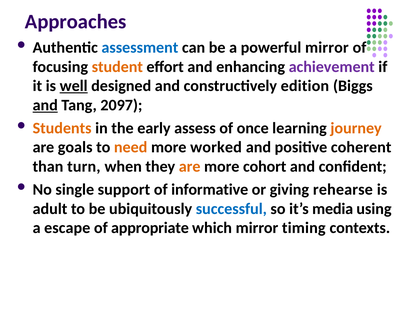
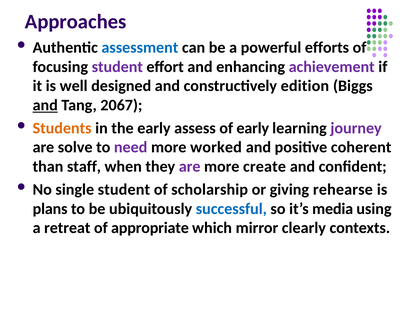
powerful mirror: mirror -> efforts
student at (117, 67) colour: orange -> purple
well underline: present -> none
2097: 2097 -> 2067
of once: once -> early
journey colour: orange -> purple
goals: goals -> solve
need colour: orange -> purple
turn: turn -> staff
are at (190, 167) colour: orange -> purple
cohort: cohort -> create
single support: support -> student
informative: informative -> scholarship
adult: adult -> plans
escape: escape -> retreat
timing: timing -> clearly
